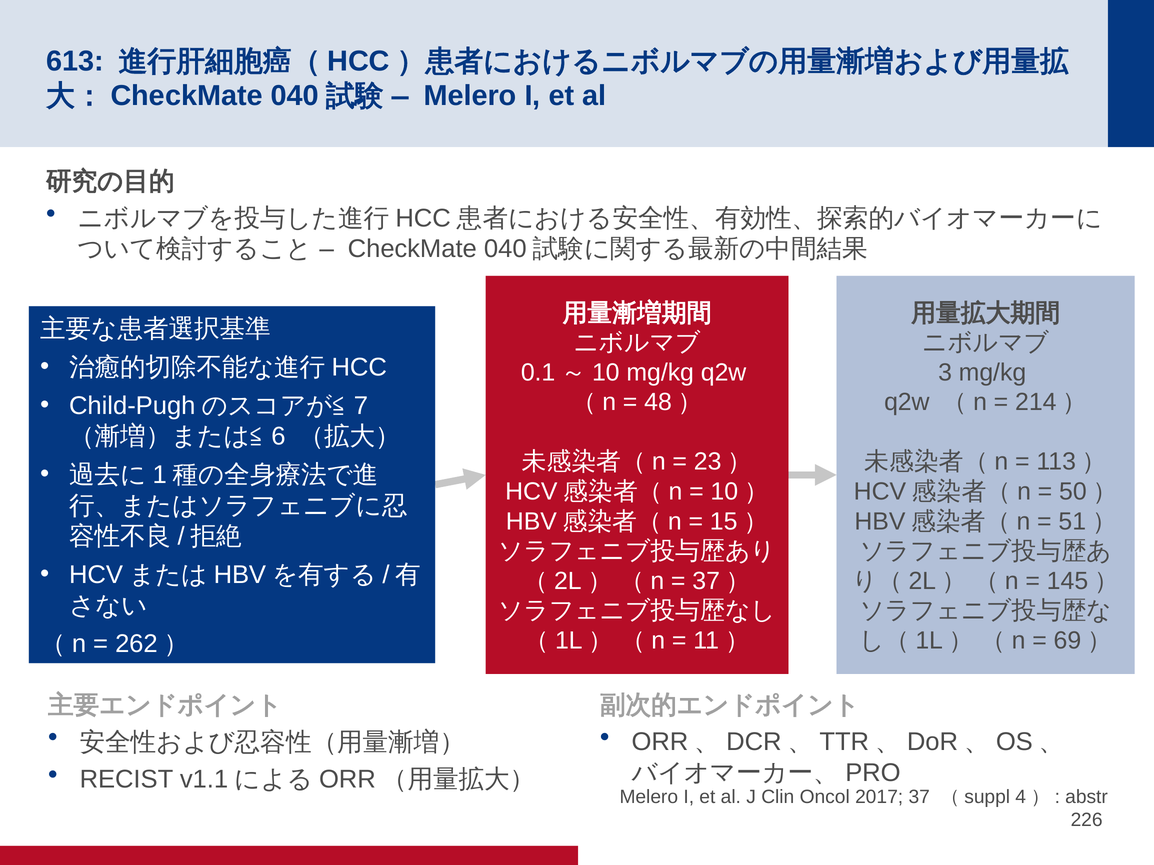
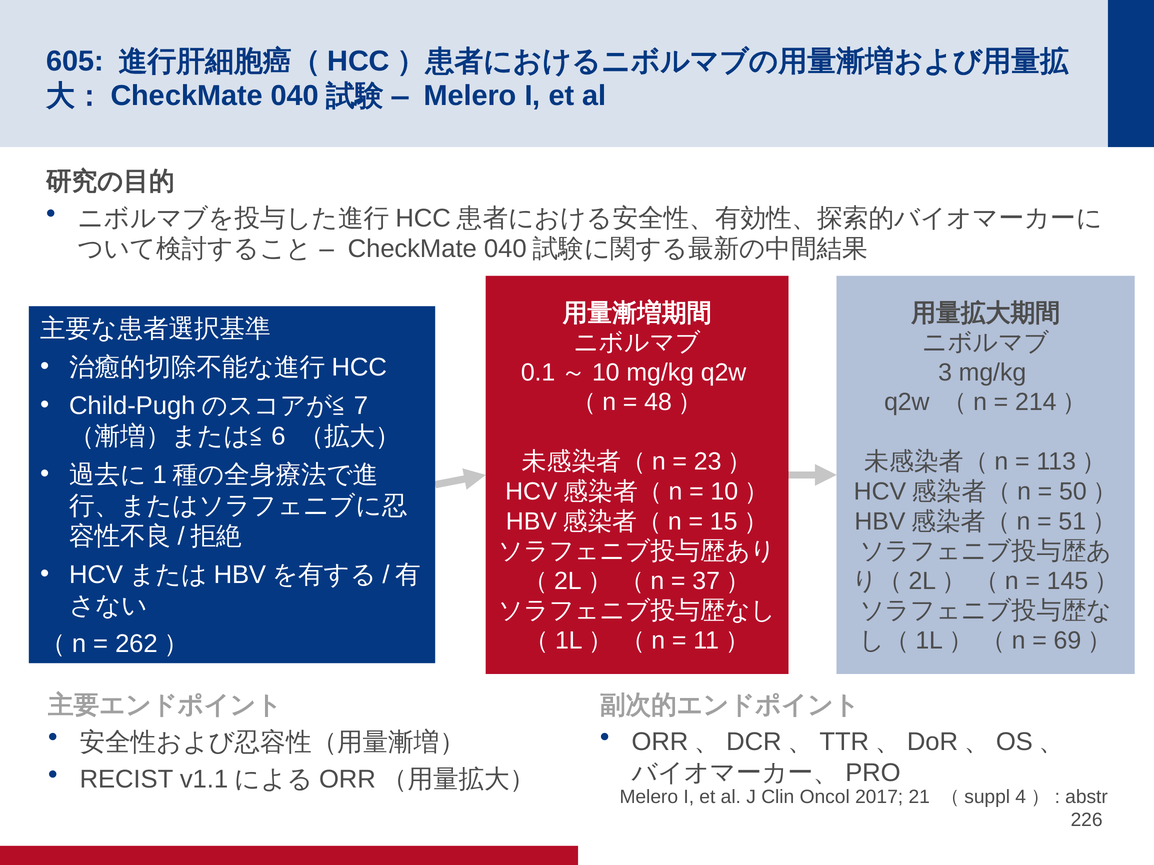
613: 613 -> 605
37: 37 -> 21
